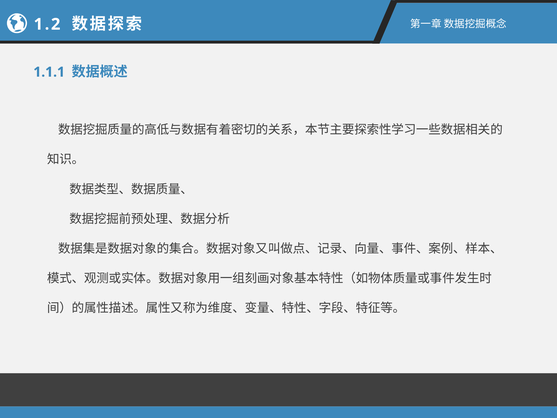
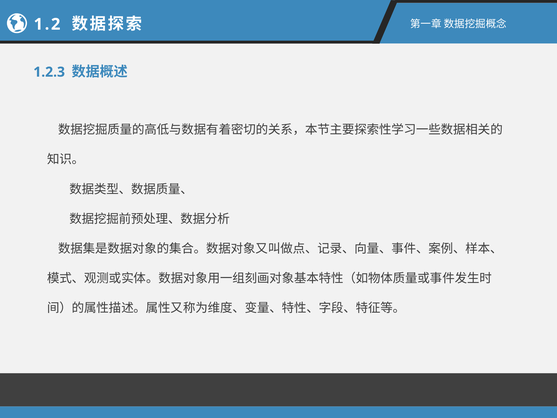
1.1.1: 1.1.1 -> 1.2.3
